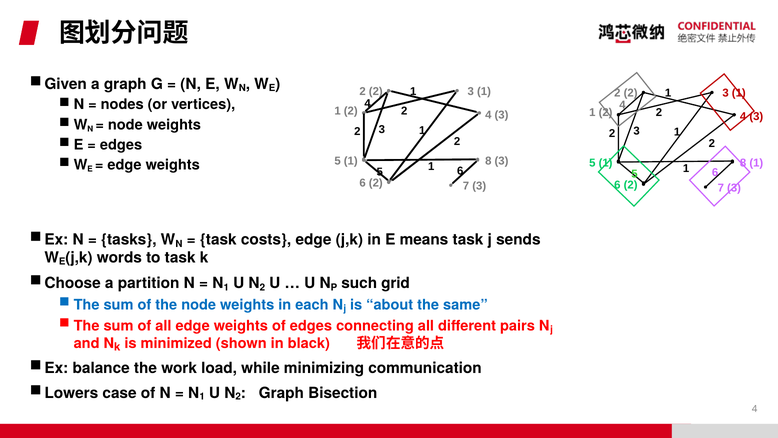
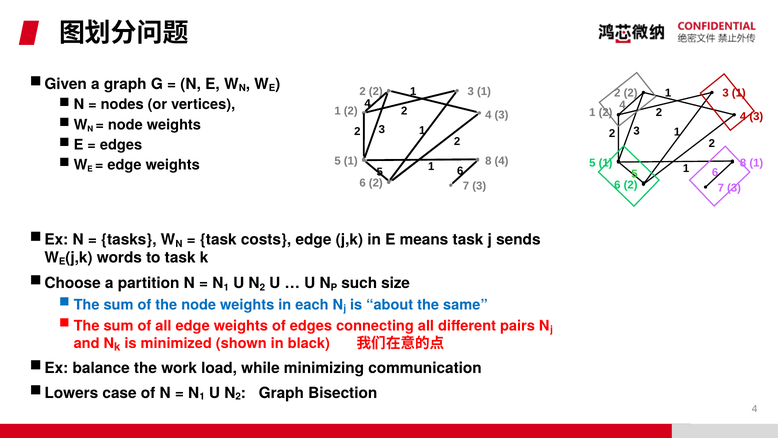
8 3: 3 -> 4
grid: grid -> size
